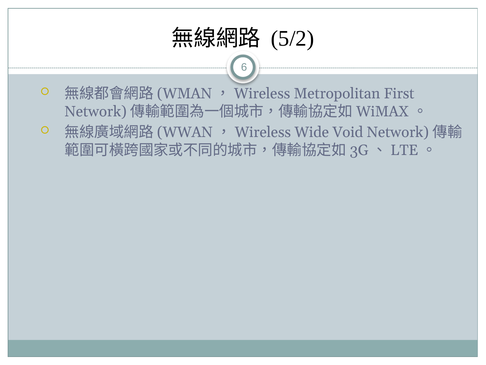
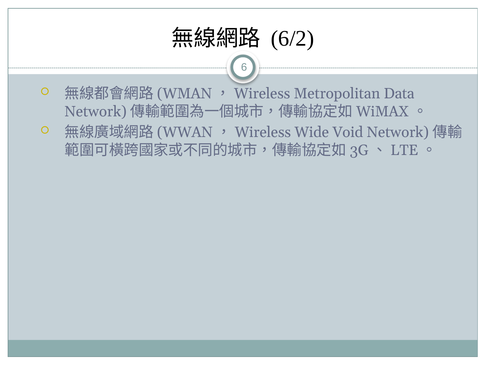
5/2: 5/2 -> 6/2
First: First -> Data
